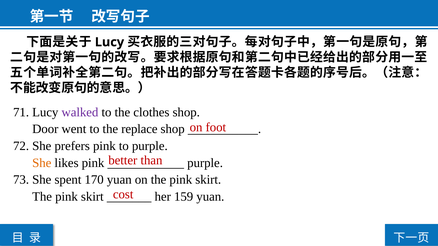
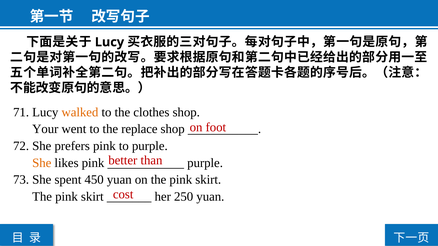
walked colour: purple -> orange
Door: Door -> Your
170: 170 -> 450
159: 159 -> 250
